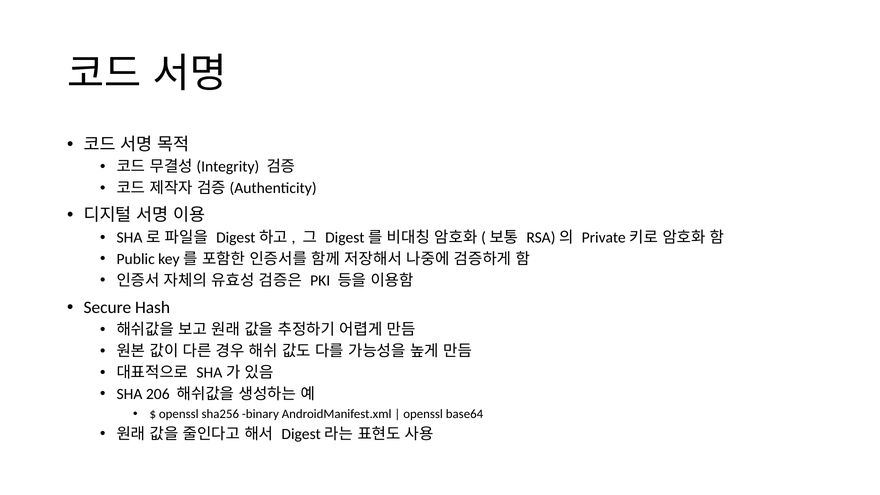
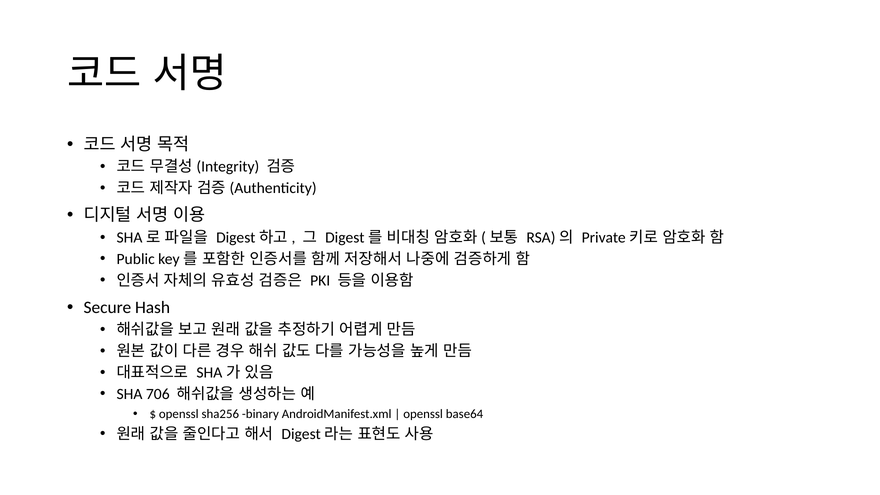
206: 206 -> 706
